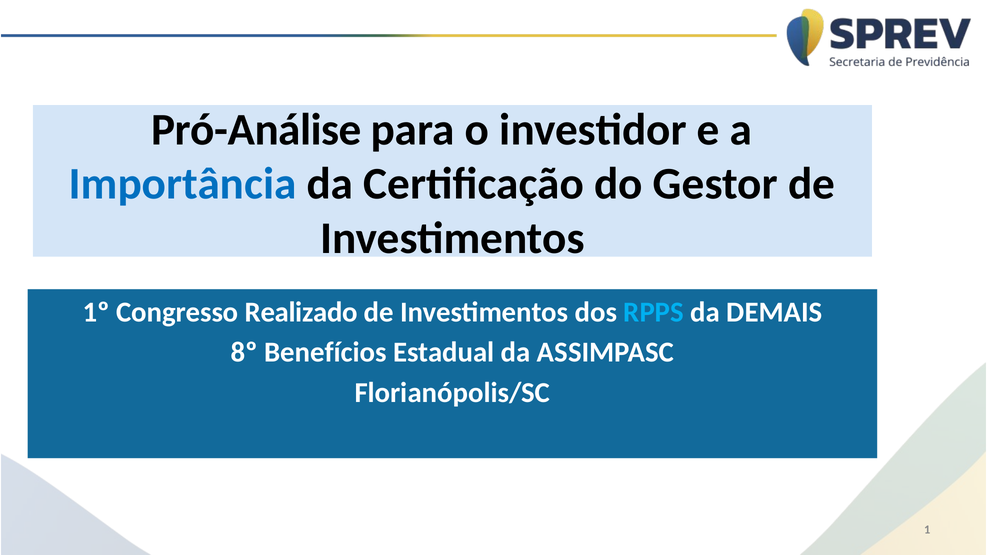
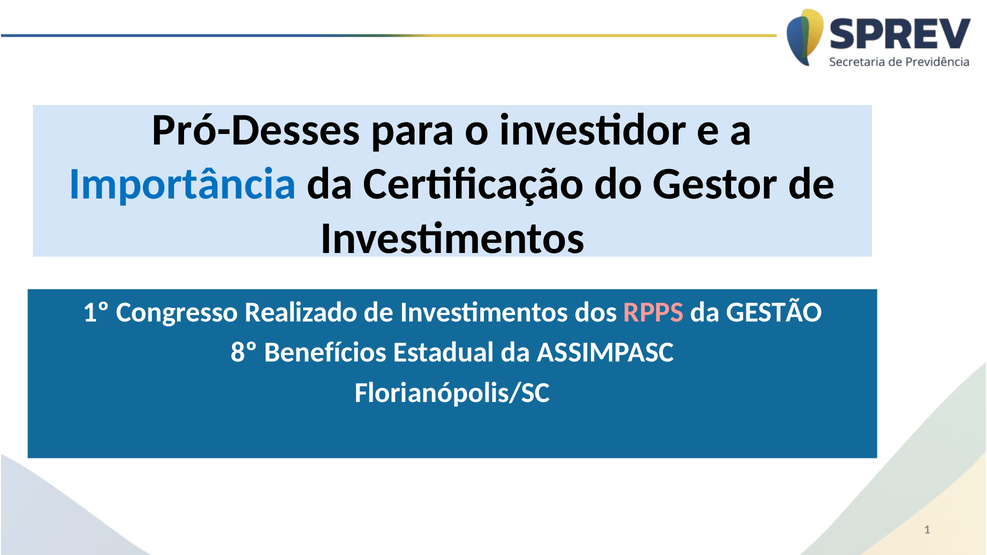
Pró-Análise: Pró-Análise -> Pró-Desses
RPPS colour: light blue -> pink
DEMAIS: DEMAIS -> GESTÃO
